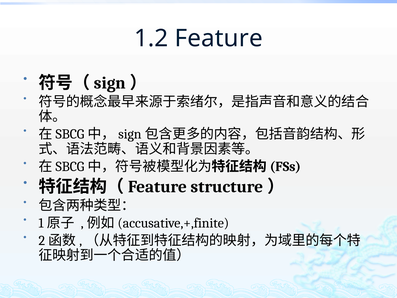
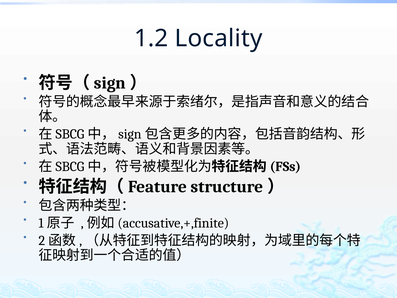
Feature: Feature -> Locality
